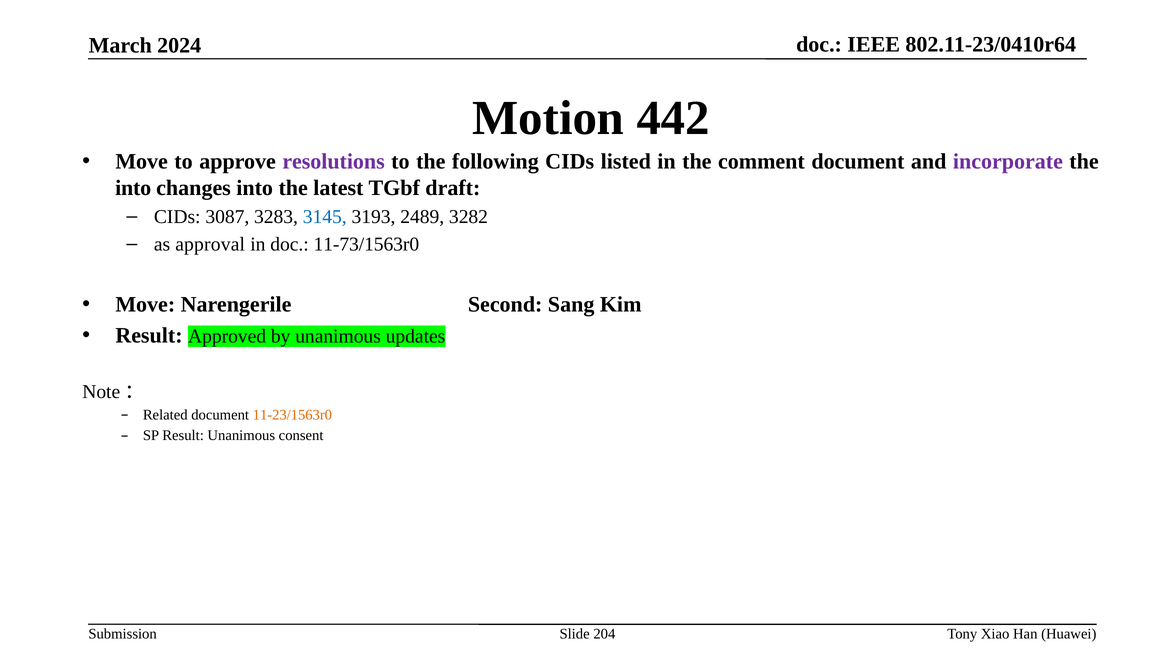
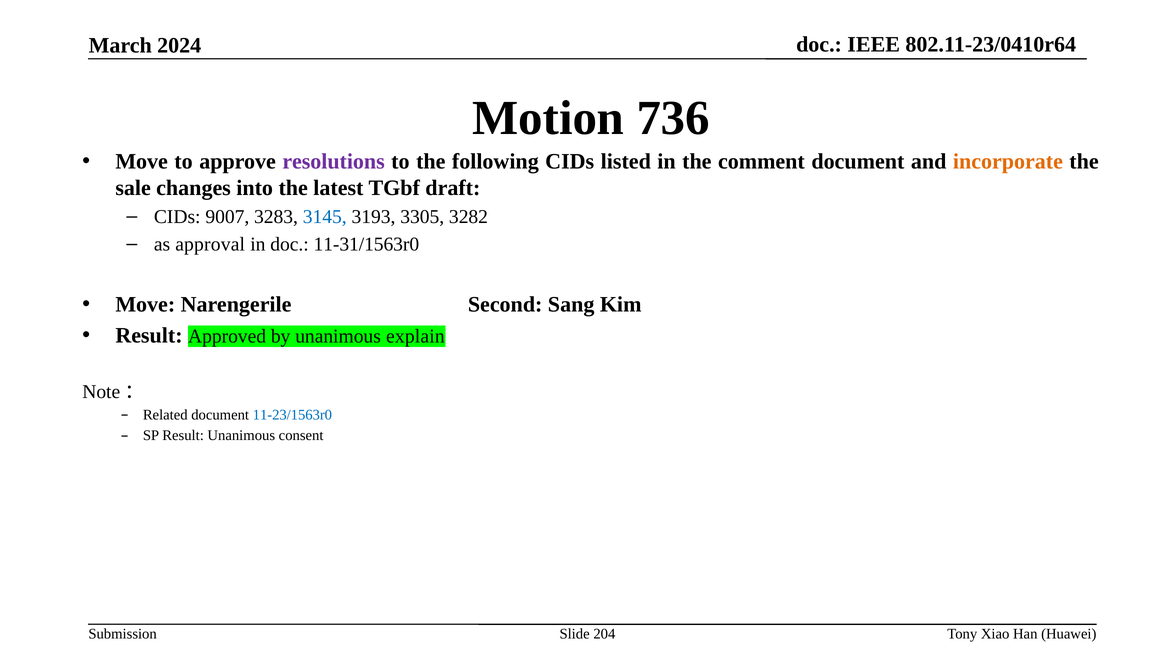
442: 442 -> 736
incorporate colour: purple -> orange
into at (133, 188): into -> sale
3087: 3087 -> 9007
2489: 2489 -> 3305
11-73/1563r0: 11-73/1563r0 -> 11-31/1563r0
updates: updates -> explain
11-23/1563r0 colour: orange -> blue
